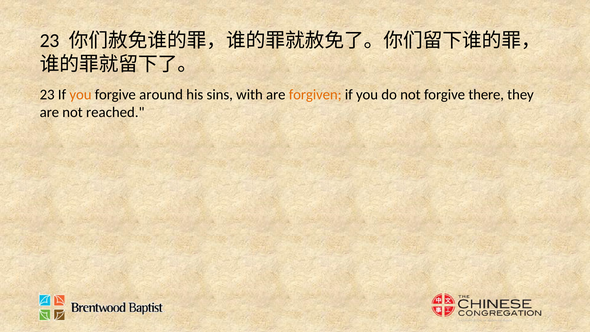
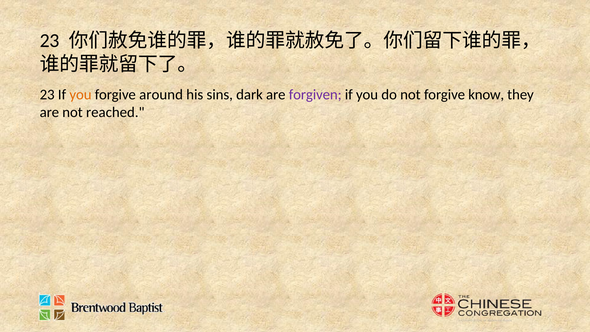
with: with -> dark
forgiven colour: orange -> purple
there: there -> know
